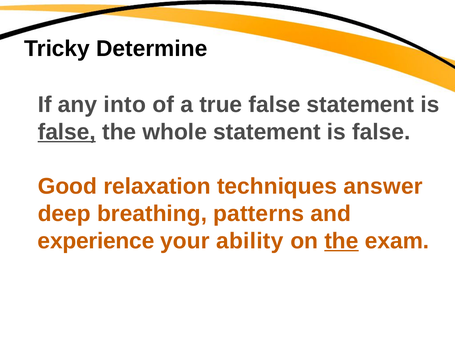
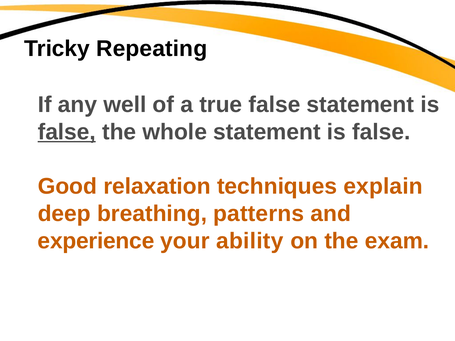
Determine: Determine -> Repeating
into: into -> well
answer: answer -> explain
the at (341, 241) underline: present -> none
